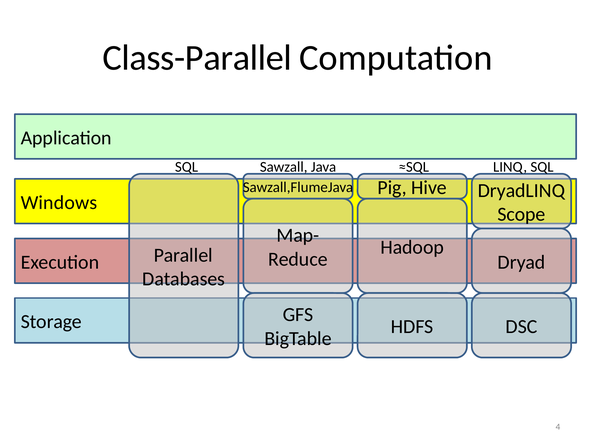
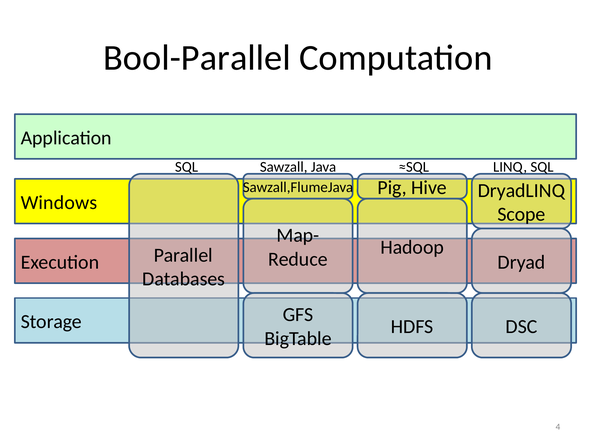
Class-Parallel: Class-Parallel -> Bool-Parallel
